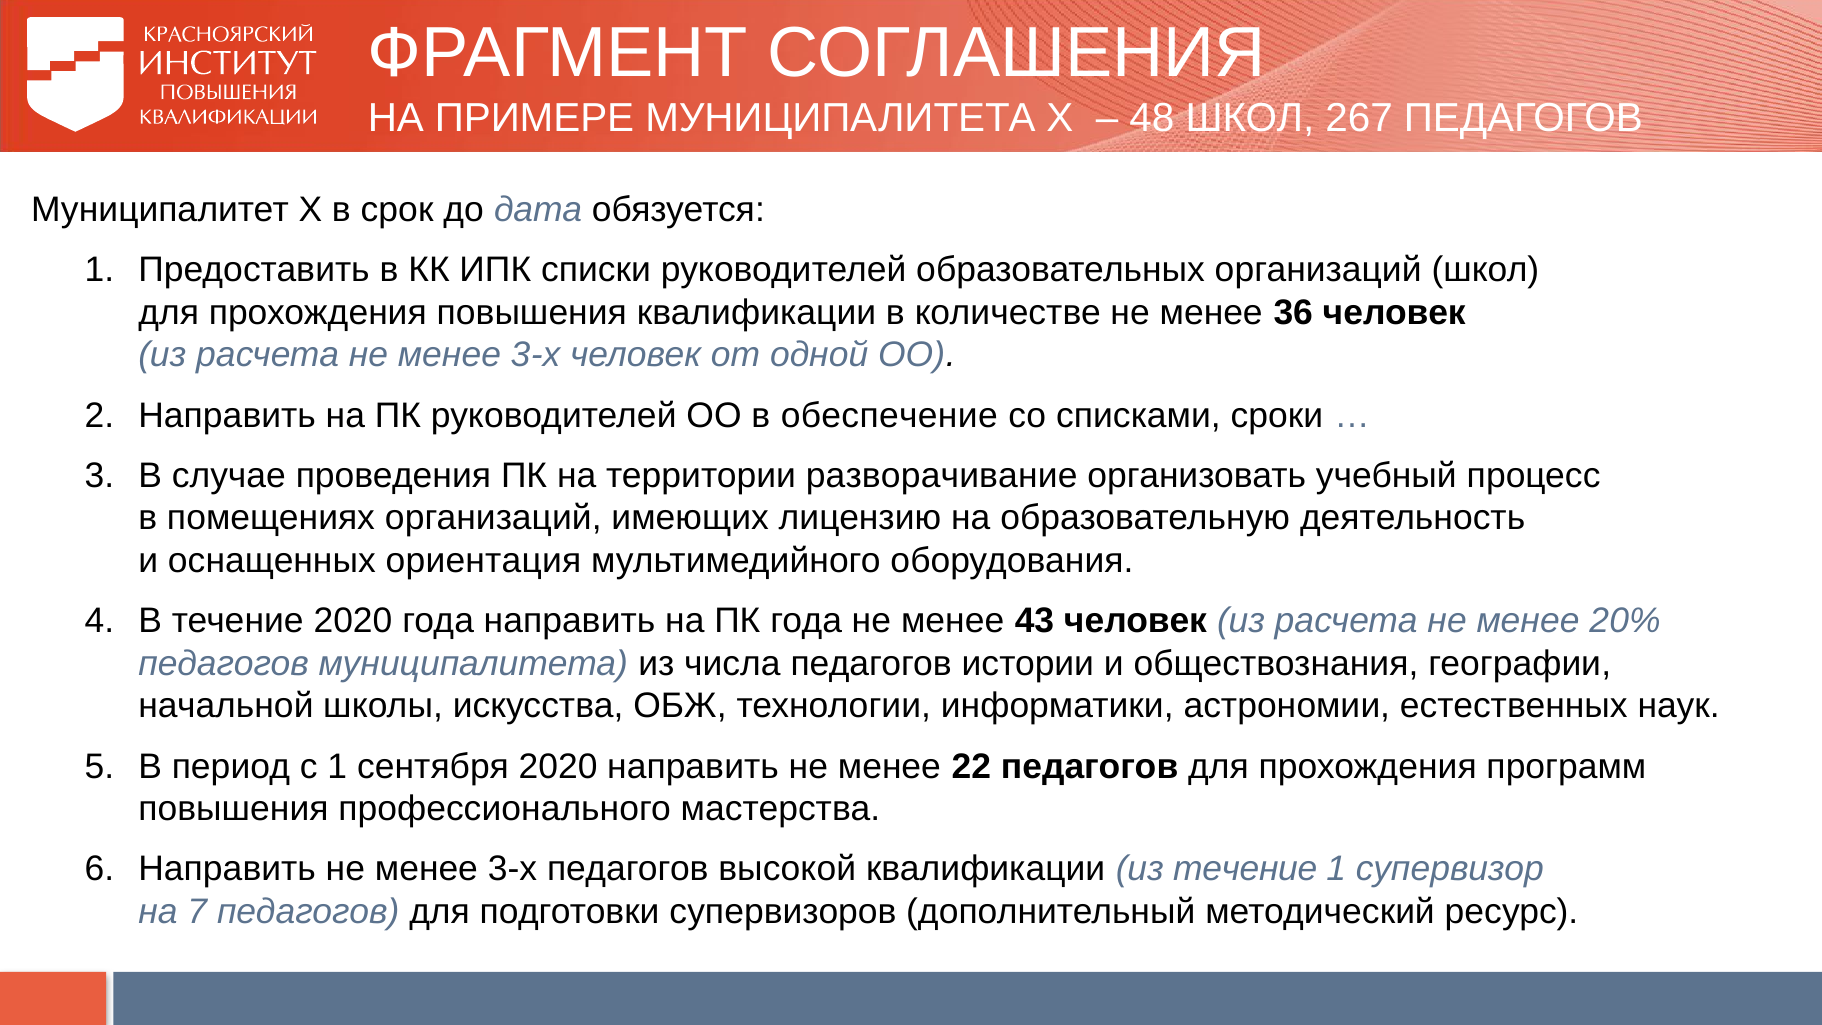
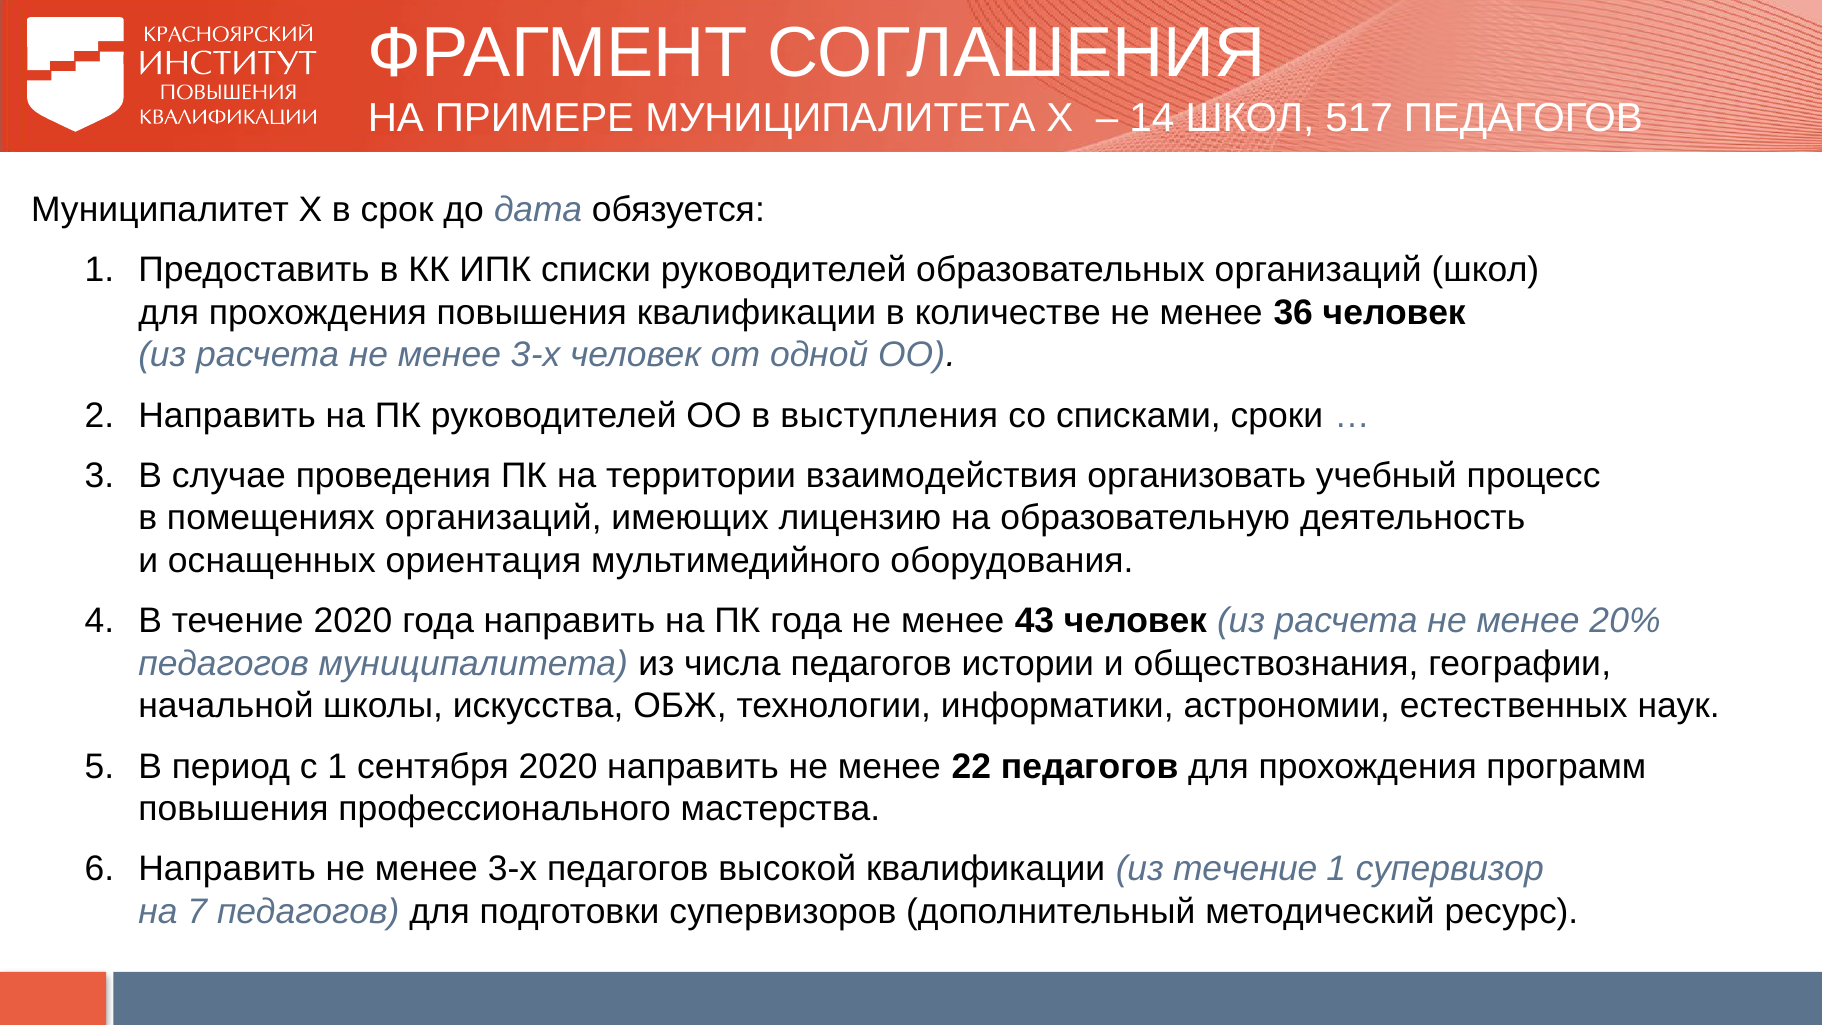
48: 48 -> 14
267: 267 -> 517
обеспечение: обеспечение -> выступления
разворачивание: разворачивание -> взаимодействия
